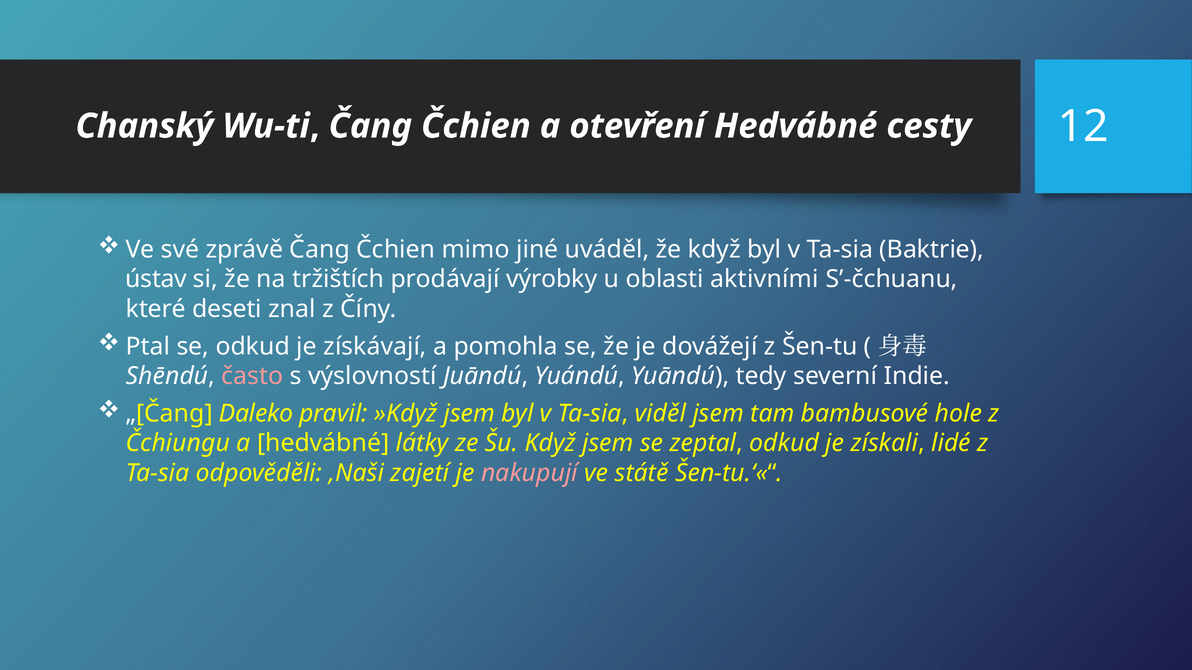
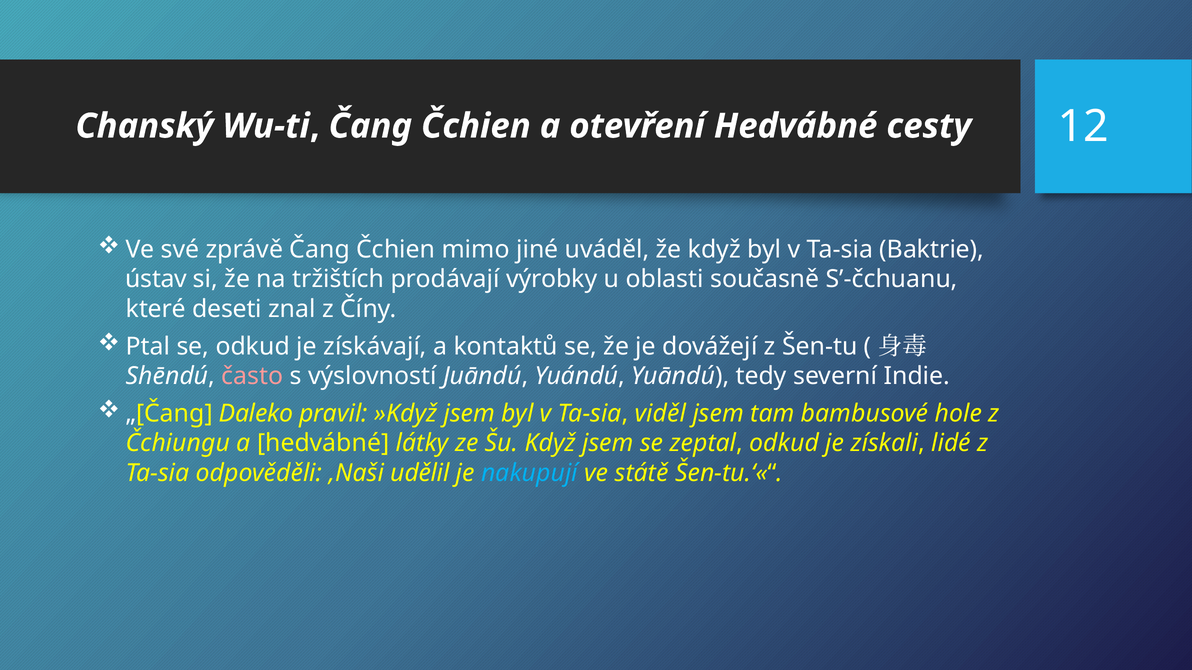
aktivními: aktivními -> současně
pomohla: pomohla -> kontaktů
zajetí: zajetí -> udělil
nakupují colour: pink -> light blue
